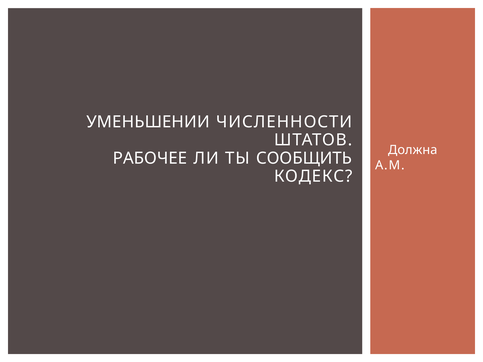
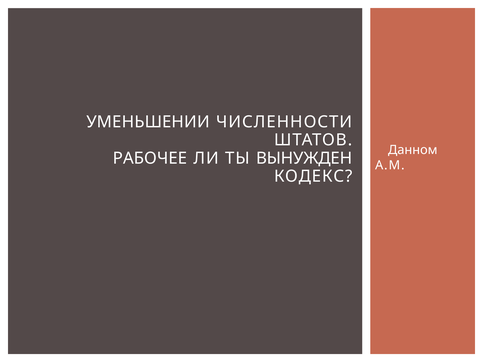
Должна: Должна -> Данном
СООБЩИТЬ: СООБЩИТЬ -> ВЫНУЖДЕН
